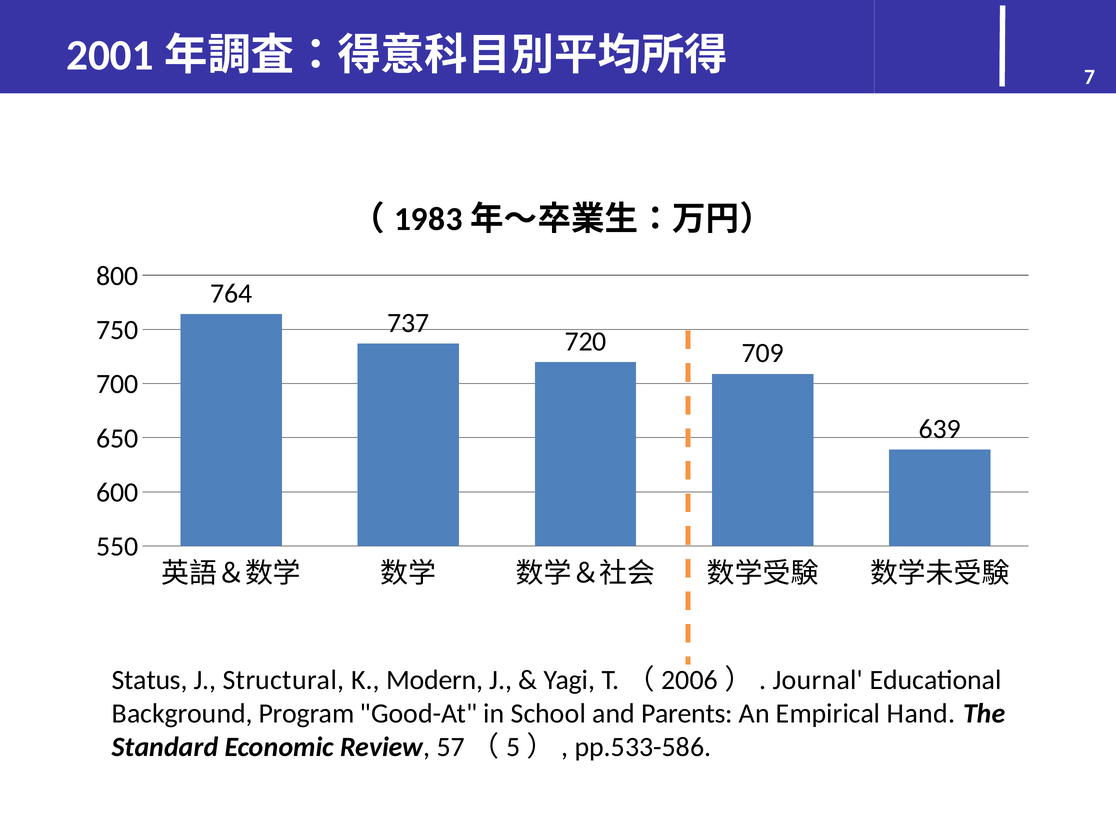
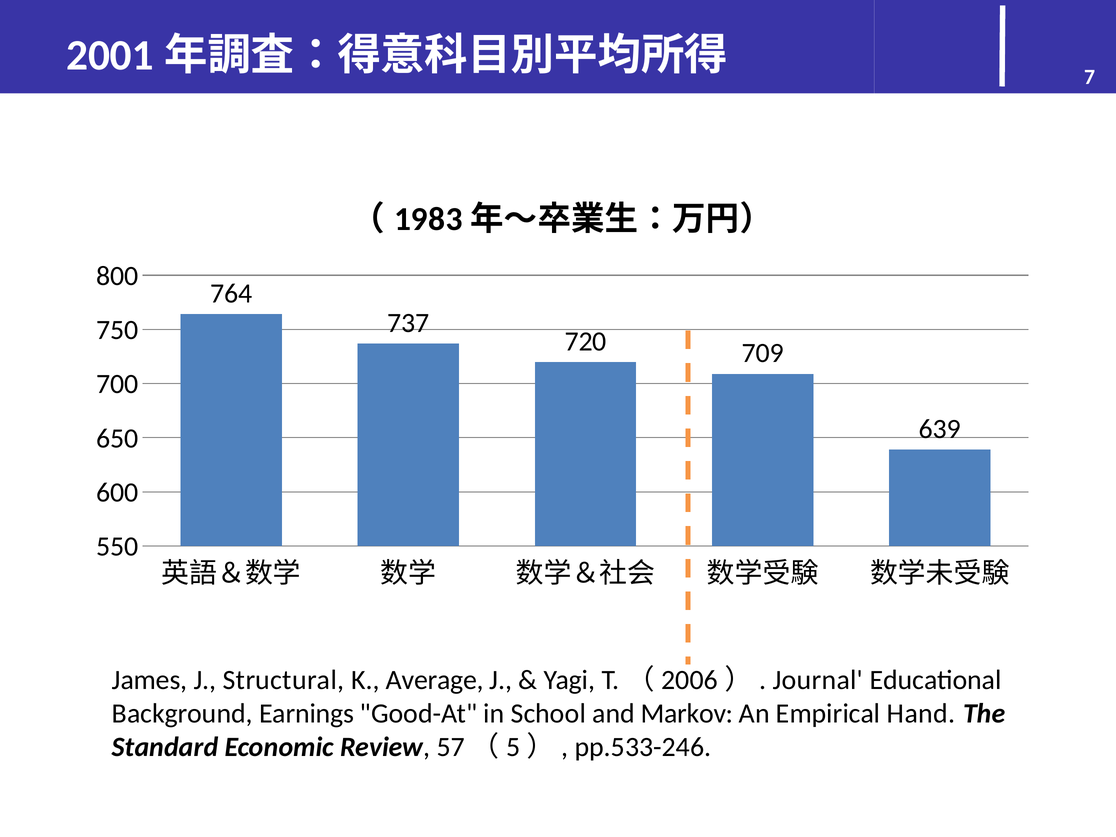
Status: Status -> James
Modern: Modern -> Average
Program: Program -> Earnings
Parents: Parents -> Markov
pp.533-586: pp.533-586 -> pp.533-246
